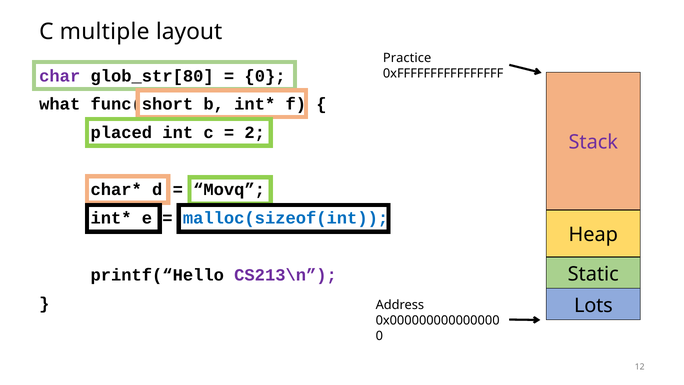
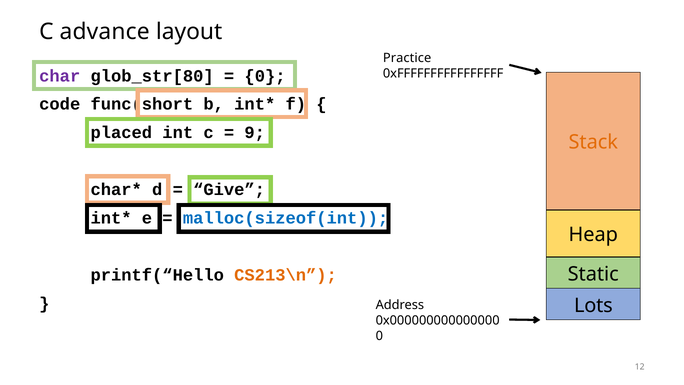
multiple: multiple -> advance
what: what -> code
2: 2 -> 9
Stack colour: purple -> orange
Movq: Movq -> Give
CS213\n colour: purple -> orange
